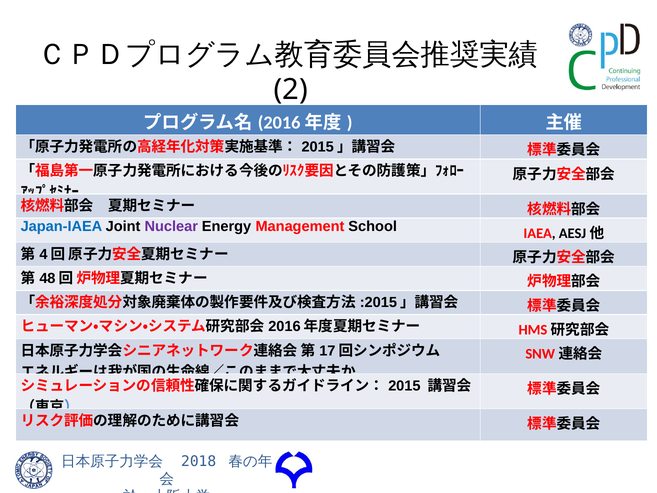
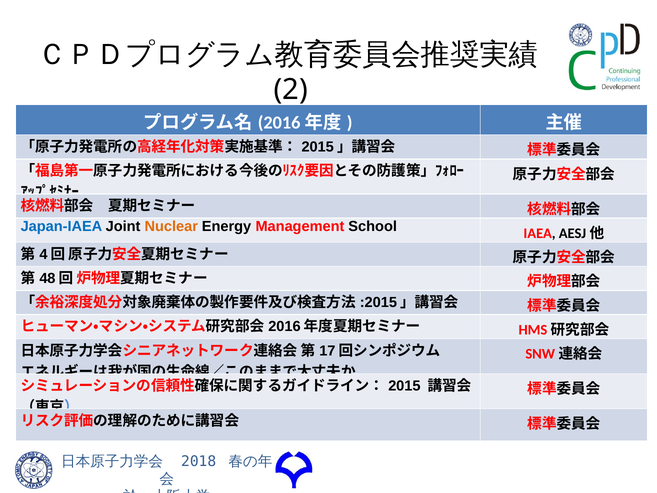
Nuclear colour: purple -> orange
